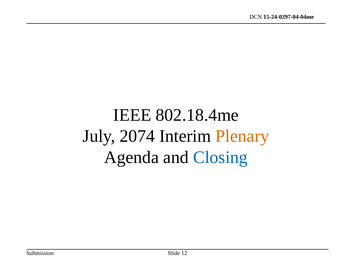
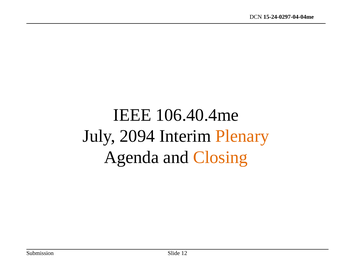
802.18.4me: 802.18.4me -> 106.40.4me
2074: 2074 -> 2094
Closing colour: blue -> orange
